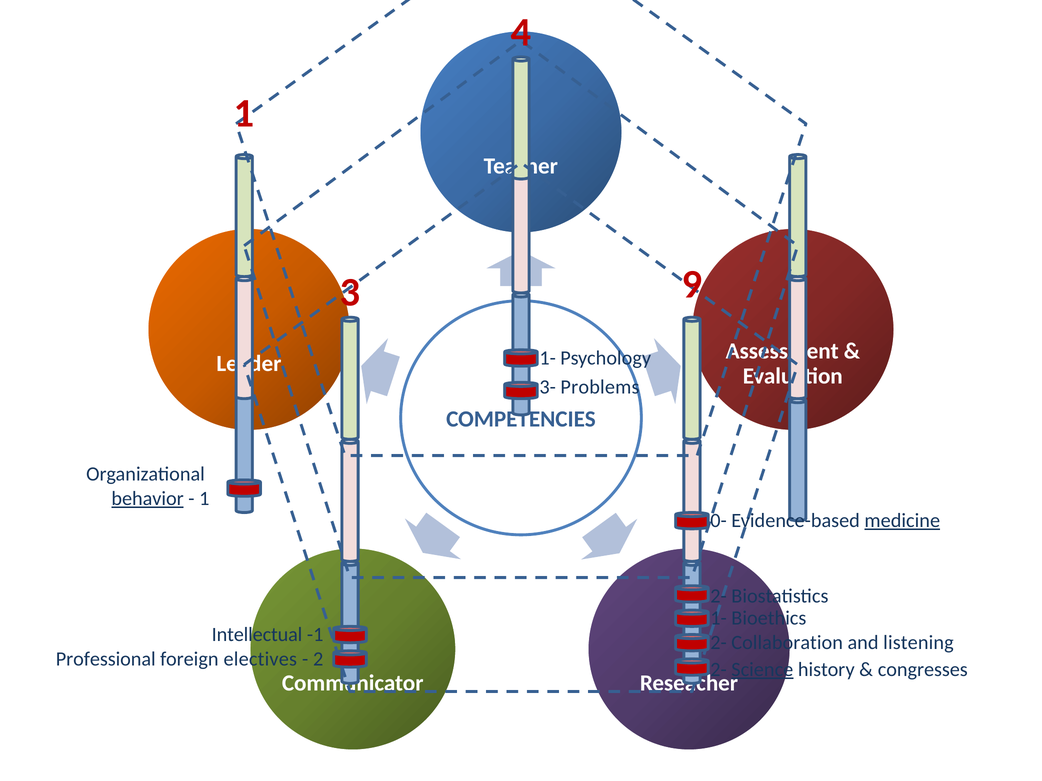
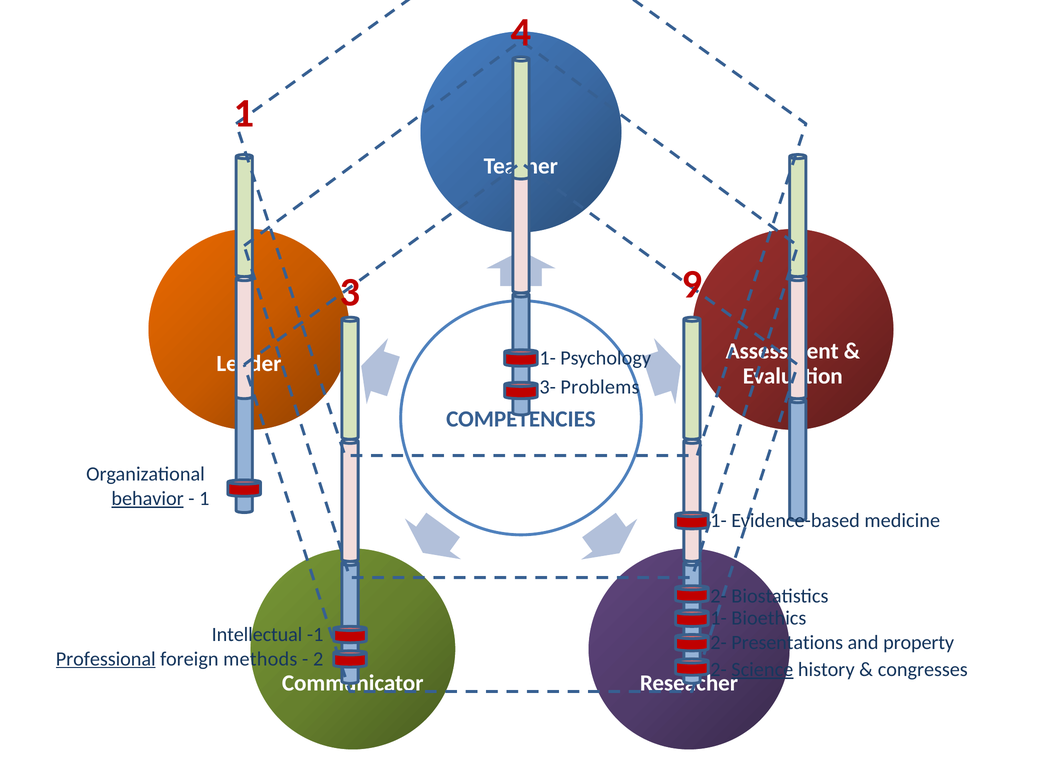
0- at (719, 521): 0- -> 1-
medicine underline: present -> none
Collaboration: Collaboration -> Presentations
listening: listening -> property
Professional underline: none -> present
electives: electives -> methods
